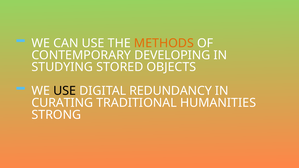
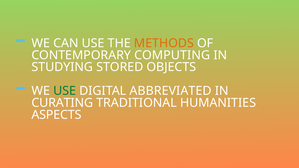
DEVELOPING: DEVELOPING -> COMPUTING
USE at (65, 91) colour: black -> green
REDUNDANCY: REDUNDANCY -> ABBREVIATED
STRONG: STRONG -> ASPECTS
